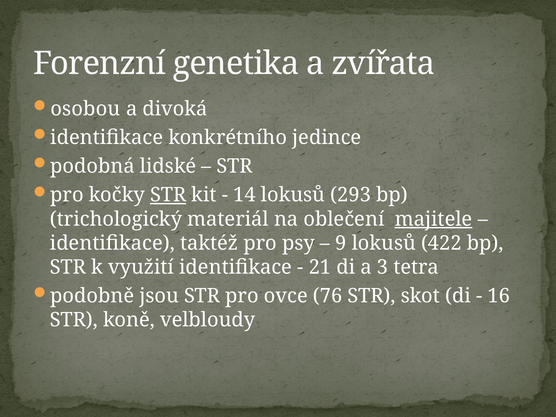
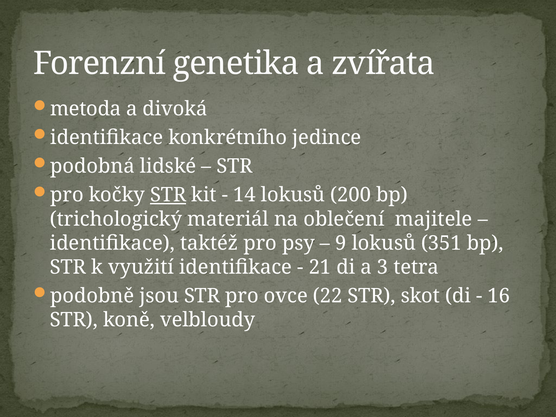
osobou: osobou -> metoda
293: 293 -> 200
majitele underline: present -> none
422: 422 -> 351
76: 76 -> 22
